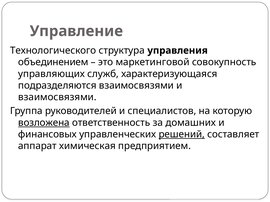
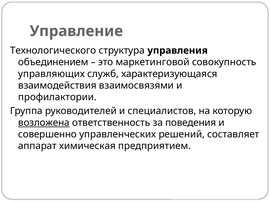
подразделяются: подразделяются -> взаимодействия
взаимосвязями at (57, 97): взаимосвязями -> профилактории
домашних: домашних -> поведения
финансовых: финансовых -> совершенно
решений underline: present -> none
